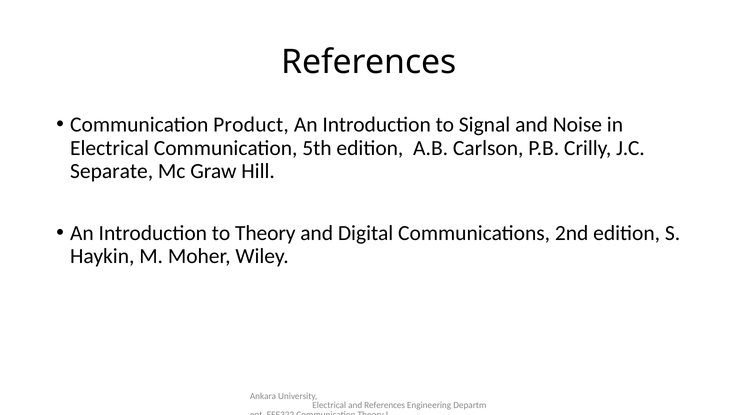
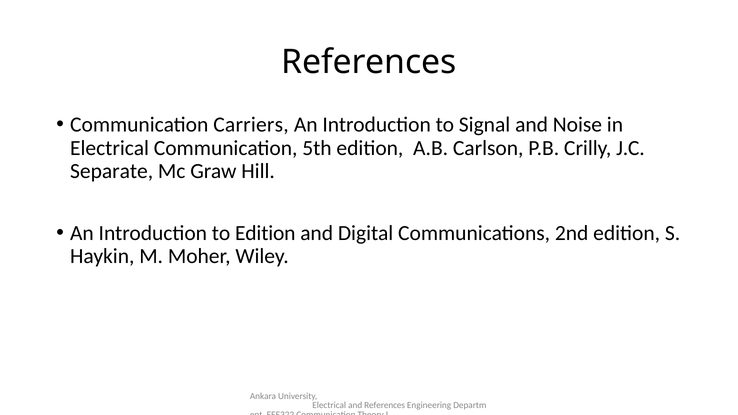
Product: Product -> Carriers
to Theory: Theory -> Edition
